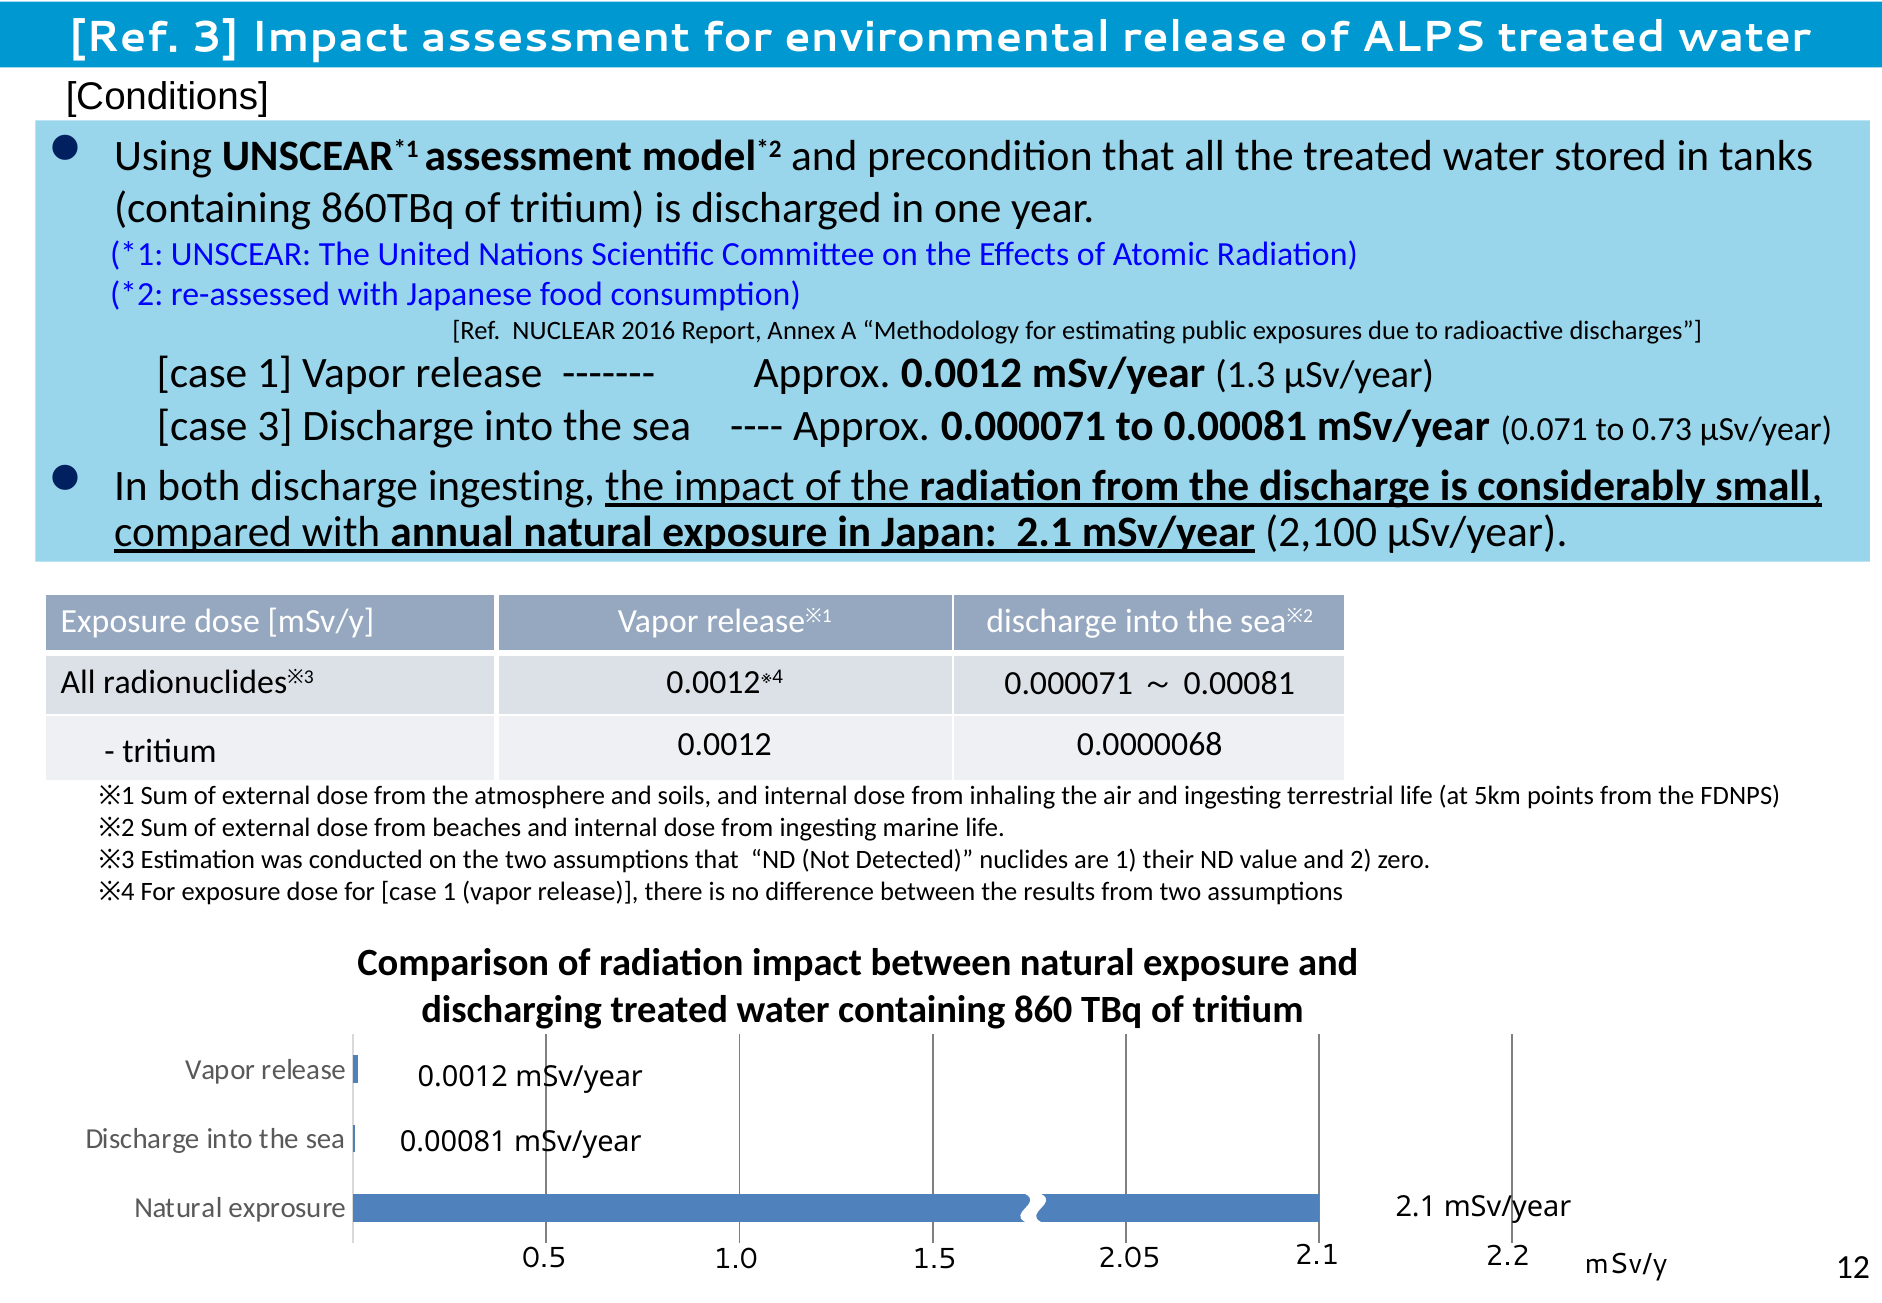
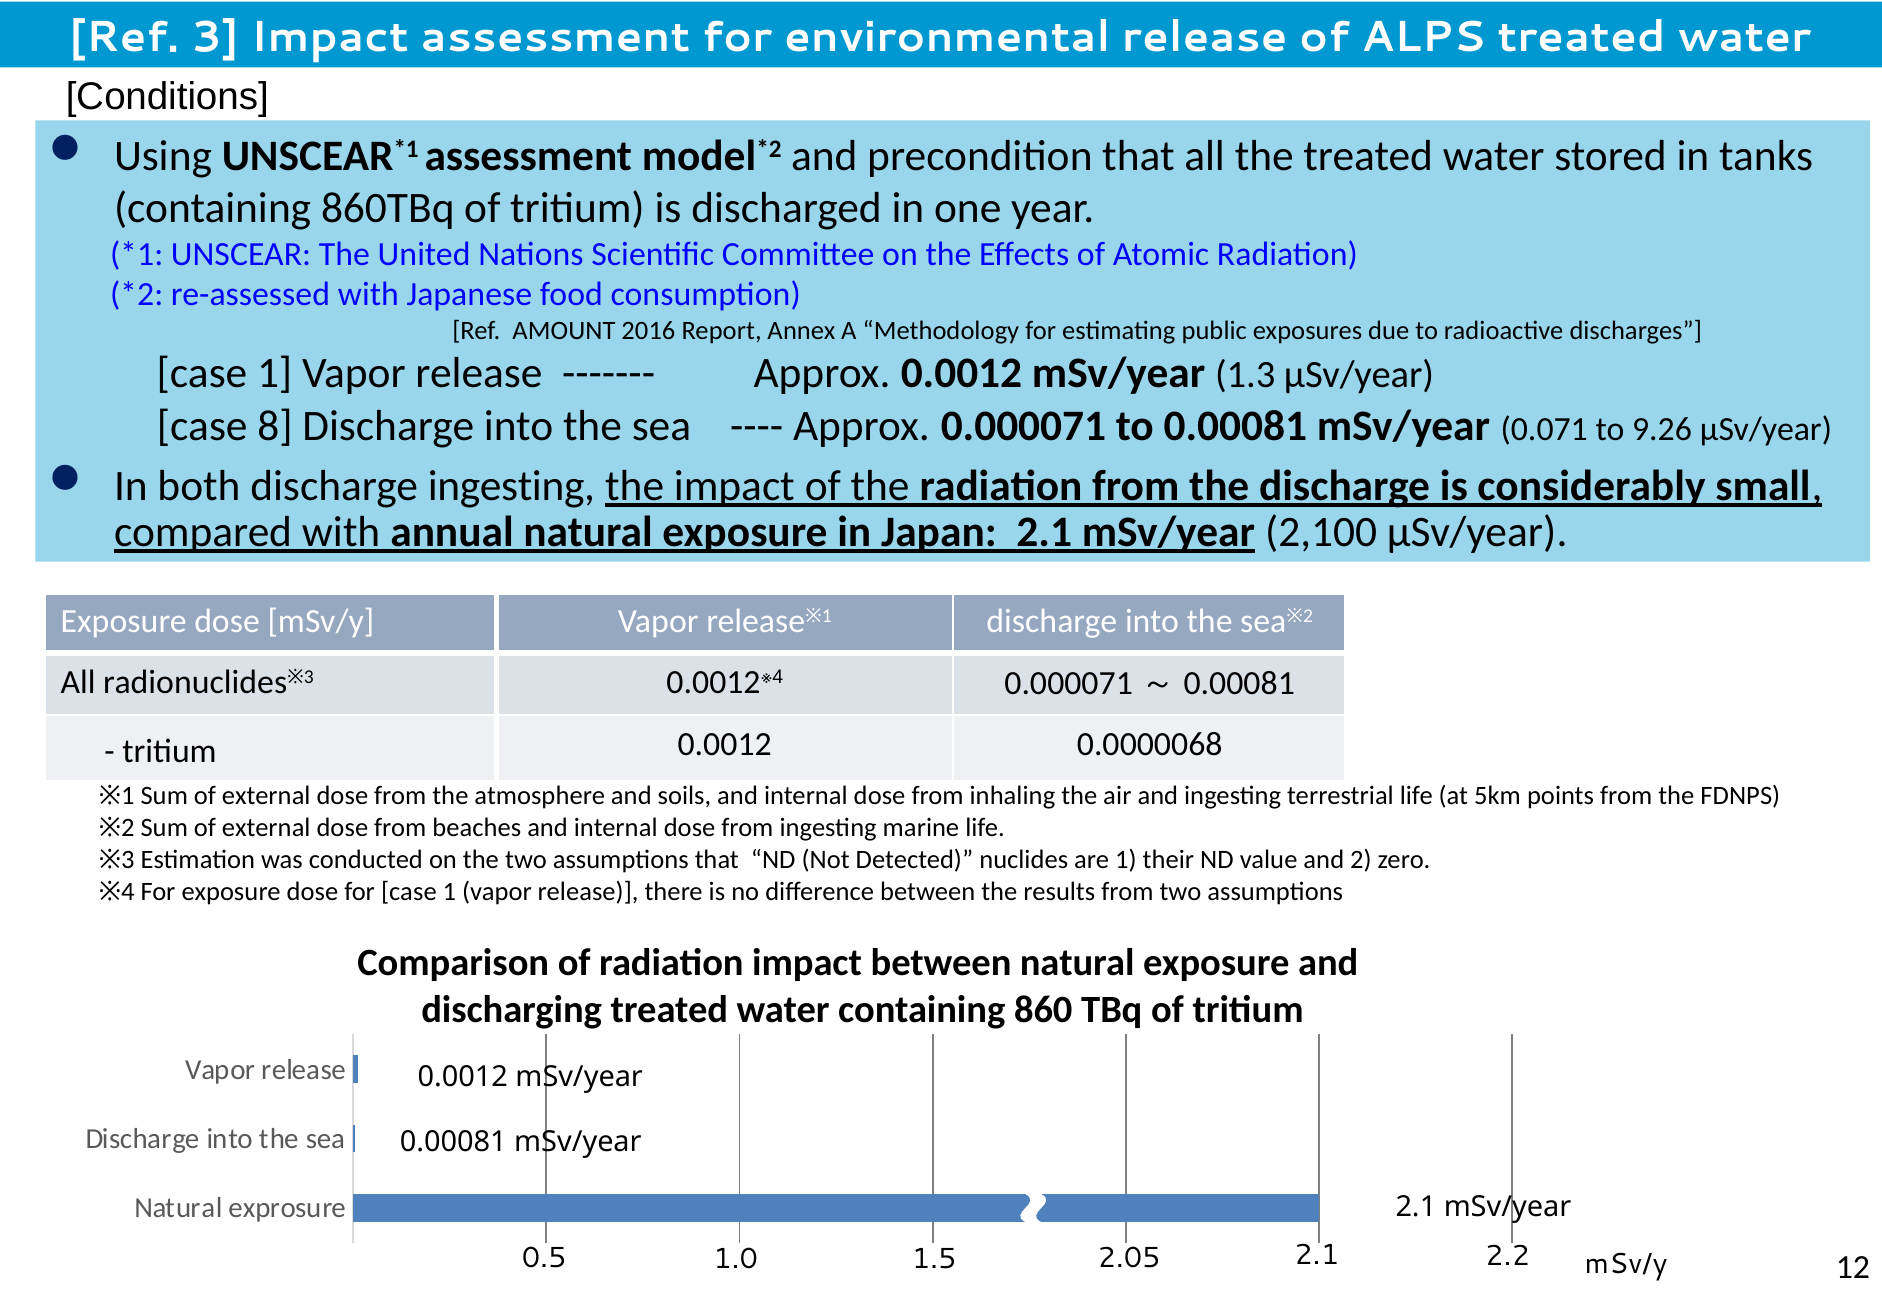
NUCLEAR: NUCLEAR -> AMOUNT
case 3: 3 -> 8
0.73: 0.73 -> 9.26
